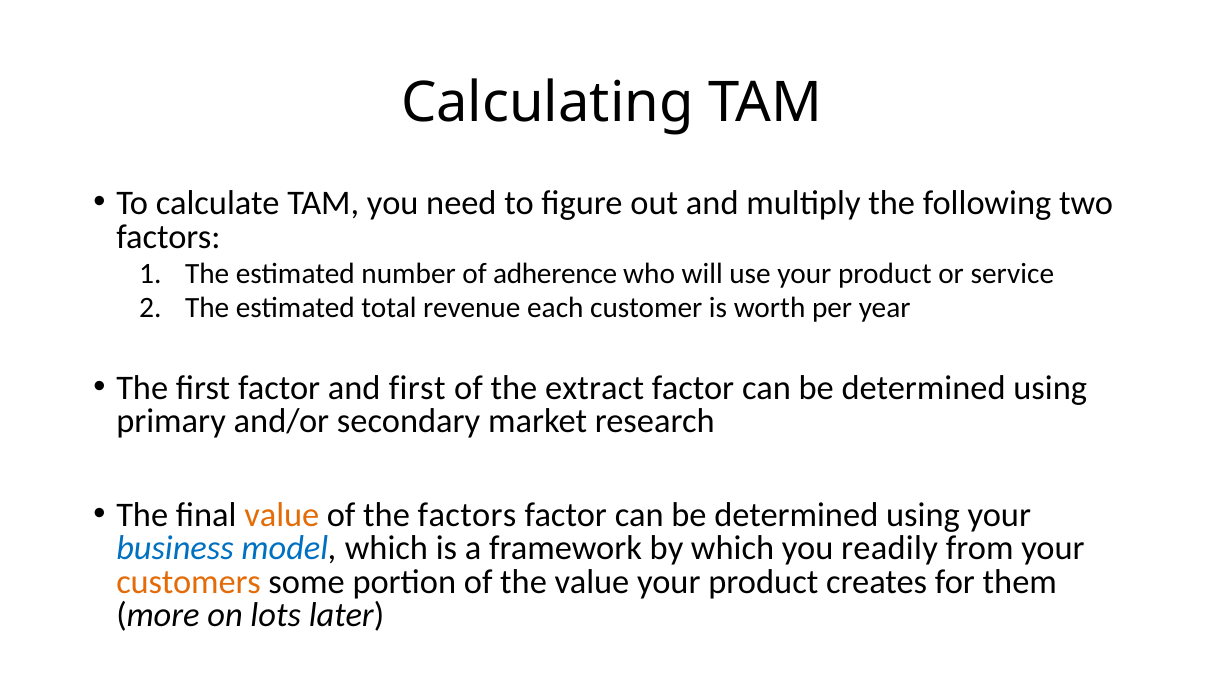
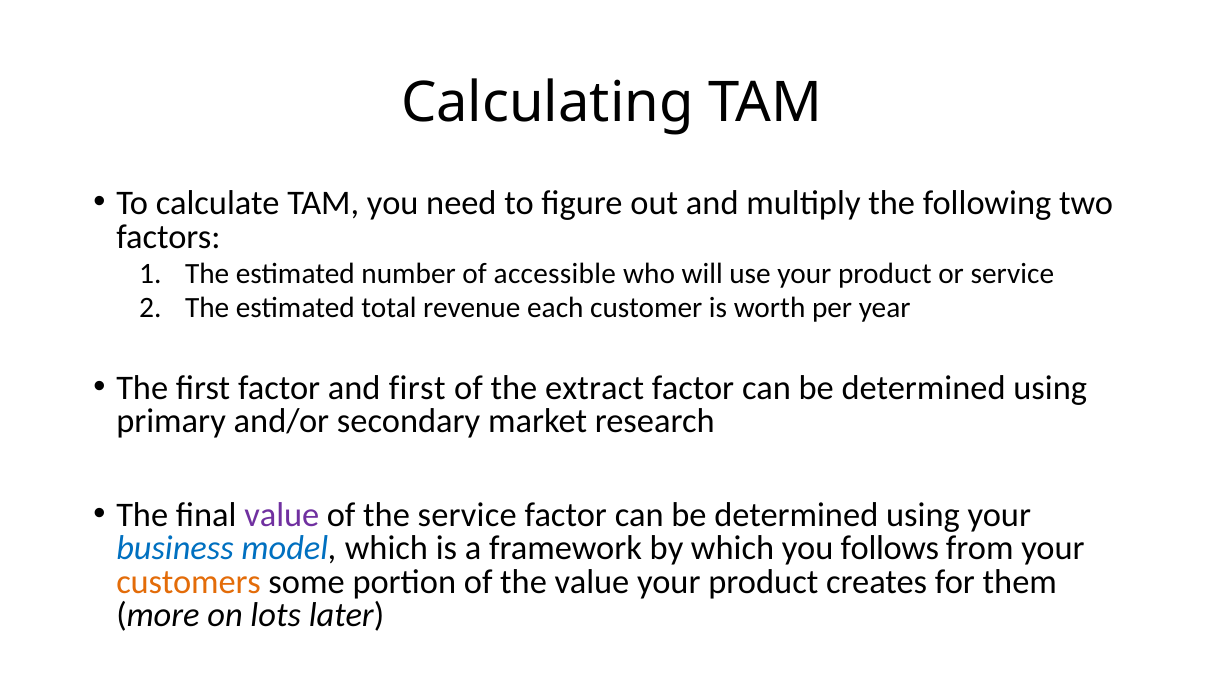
adherence: adherence -> accessible
value at (282, 515) colour: orange -> purple
the factors: factors -> service
readily: readily -> follows
